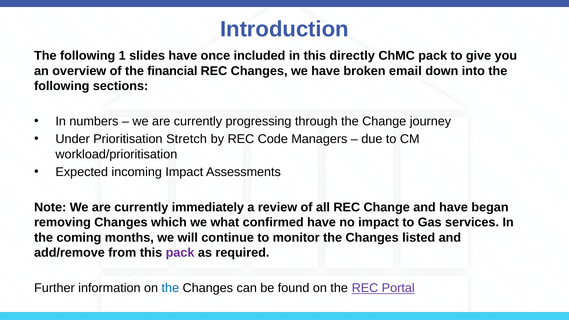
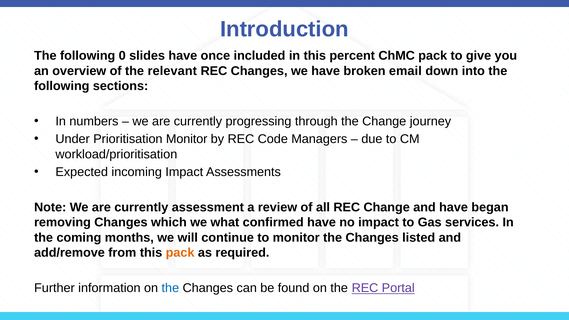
1: 1 -> 0
directly: directly -> percent
financial: financial -> relevant
Prioritisation Stretch: Stretch -> Monitor
immediately: immediately -> assessment
pack at (180, 253) colour: purple -> orange
